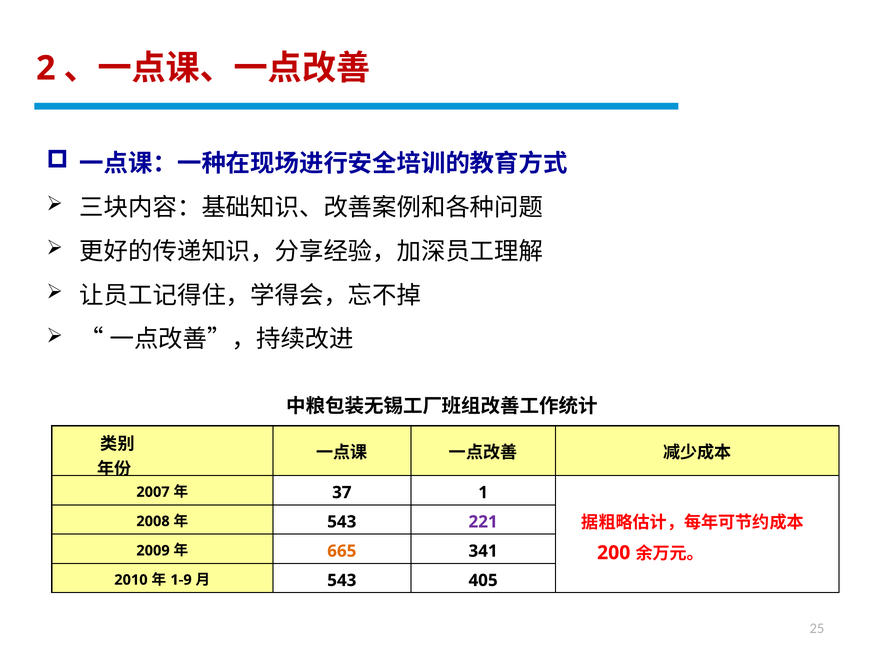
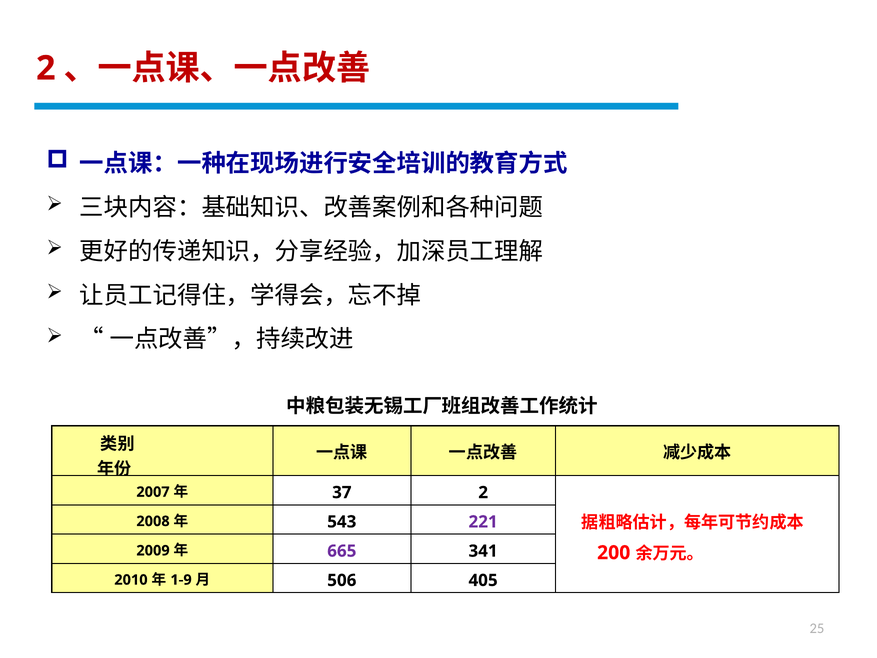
37 1: 1 -> 2
665 colour: orange -> purple
543 at (342, 580): 543 -> 506
